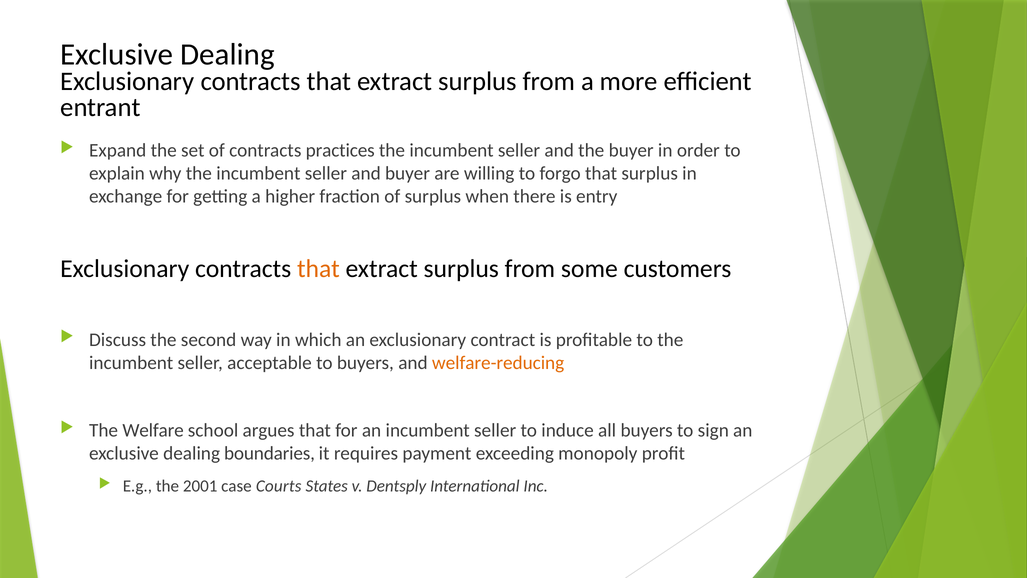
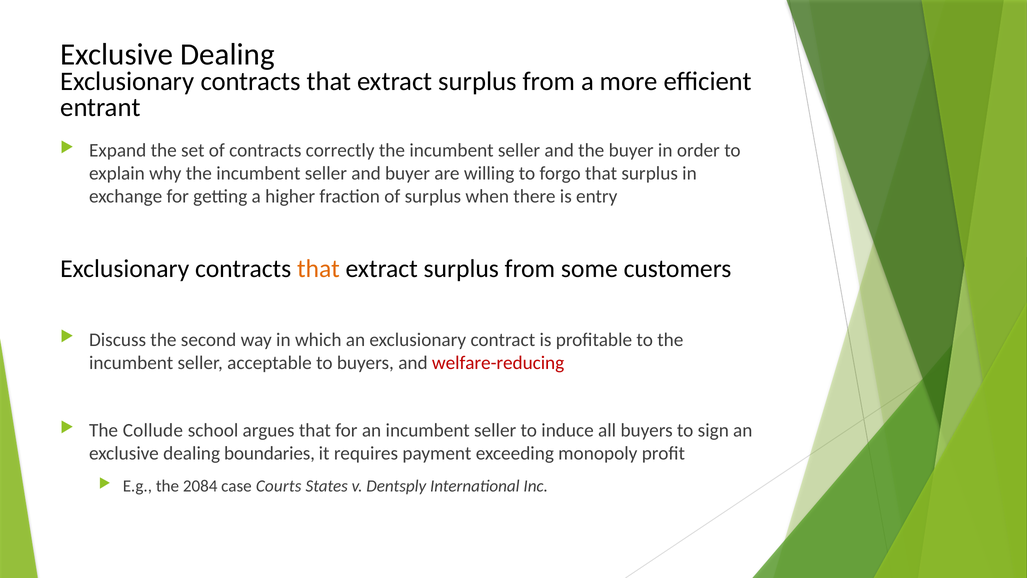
practices: practices -> correctly
welfare-reducing colour: orange -> red
Welfare: Welfare -> Collude
2001: 2001 -> 2084
